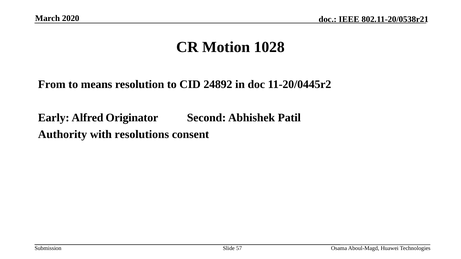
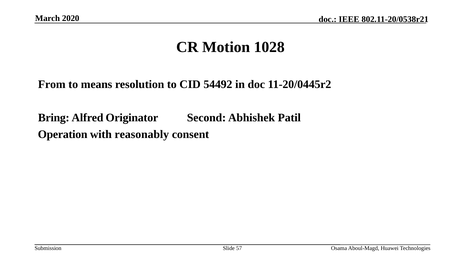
24892: 24892 -> 54492
Early: Early -> Bring
Authority: Authority -> Operation
resolutions: resolutions -> reasonably
